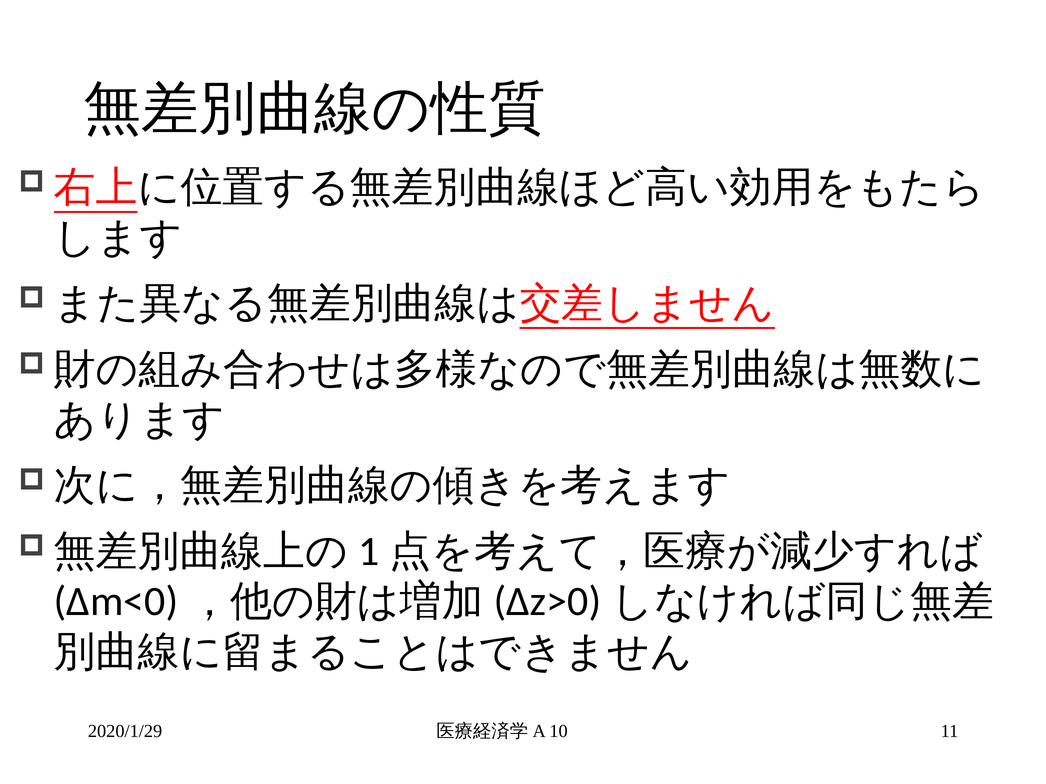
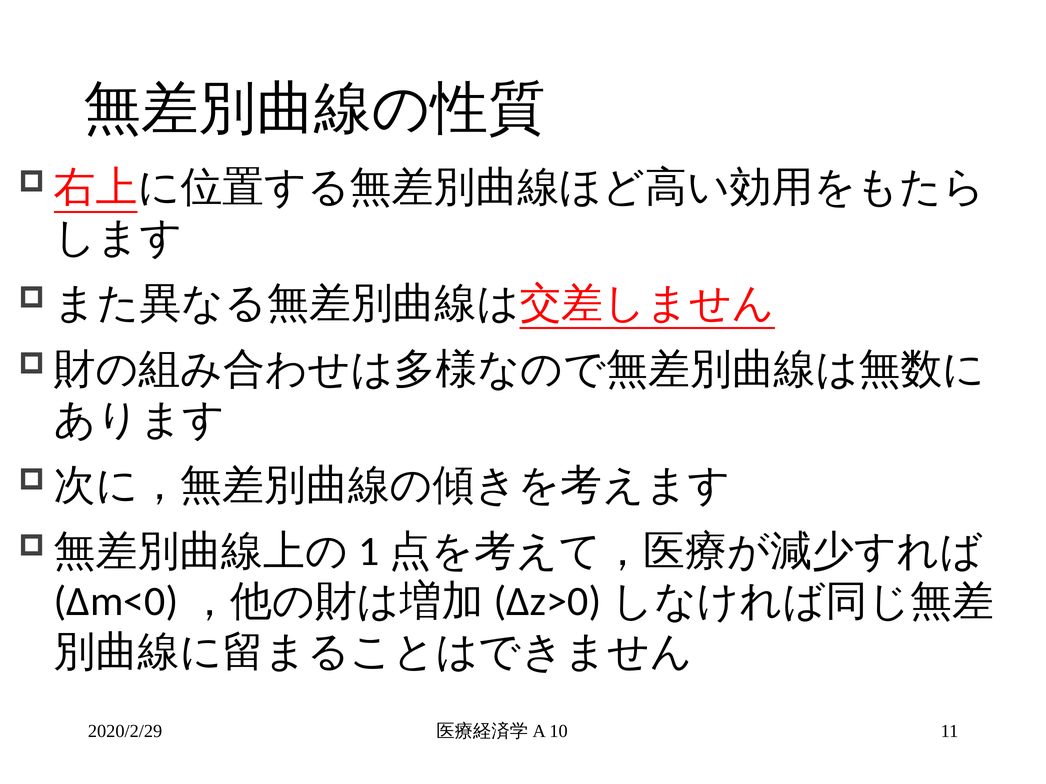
2020/1/29: 2020/1/29 -> 2020/2/29
